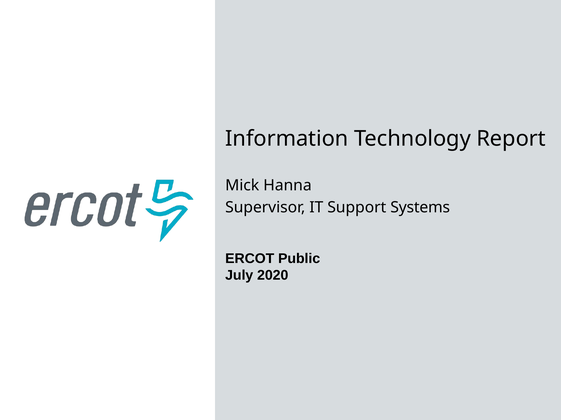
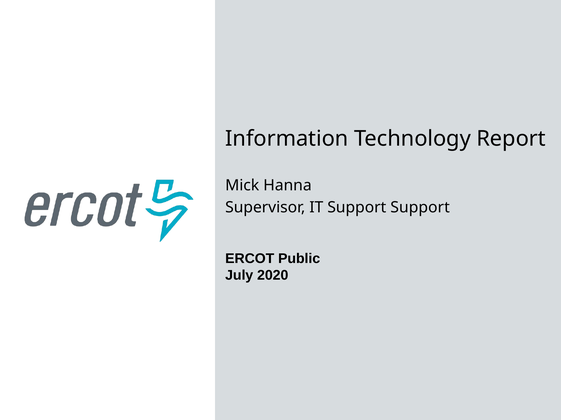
Support Systems: Systems -> Support
